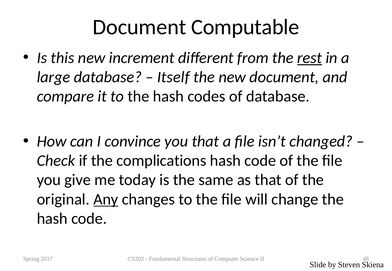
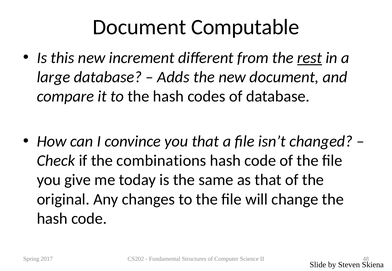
Itself: Itself -> Adds
complications: complications -> combinations
Any underline: present -> none
